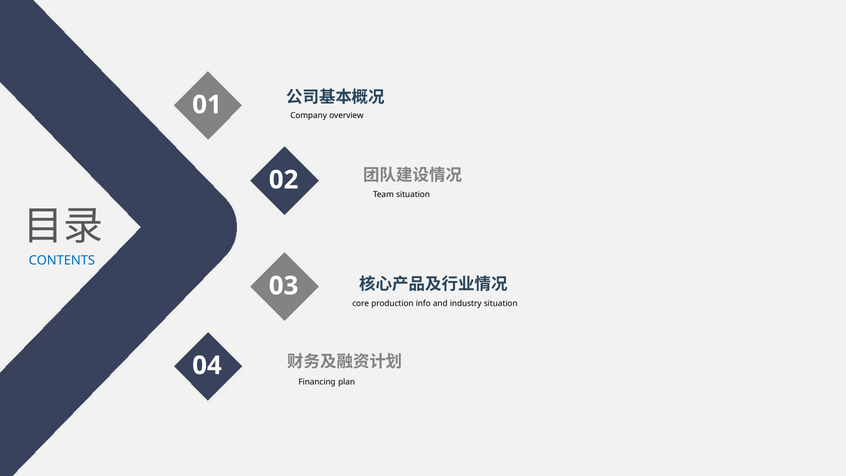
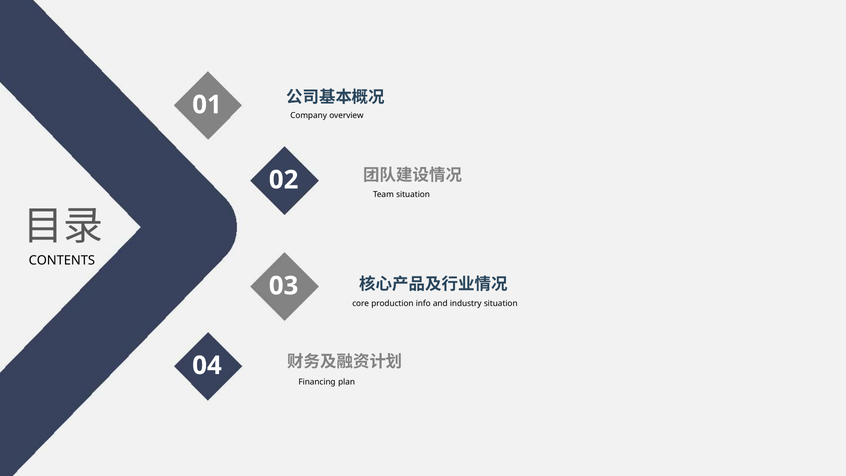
CONTENTS colour: blue -> black
